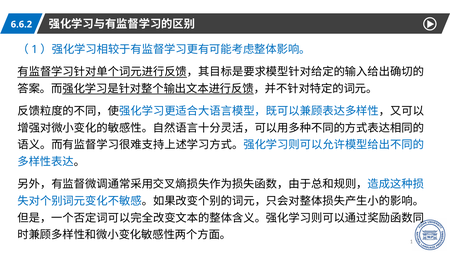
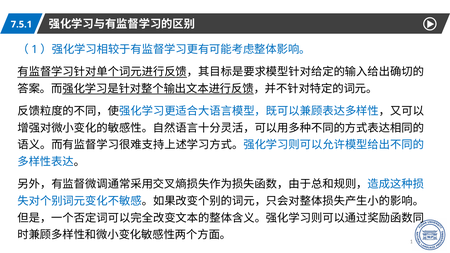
6.6.2: 6.6.2 -> 7.5.1
